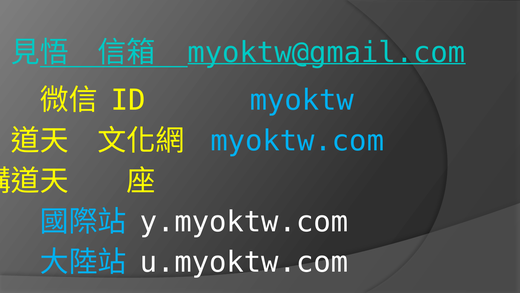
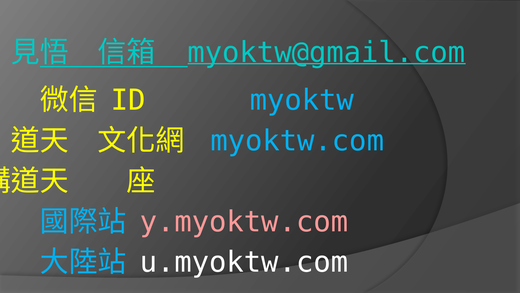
y.myoktw.com colour: white -> pink
